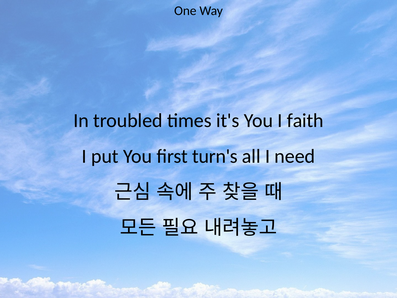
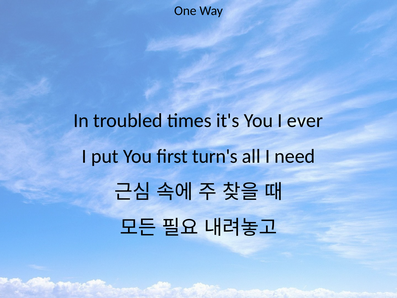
faith: faith -> ever
